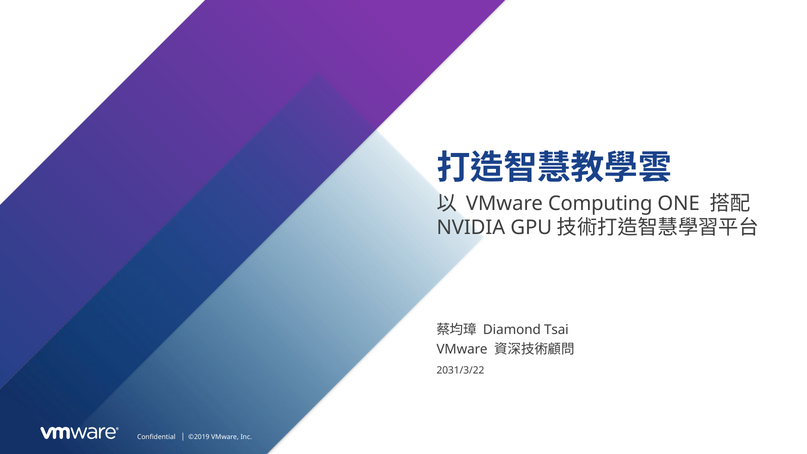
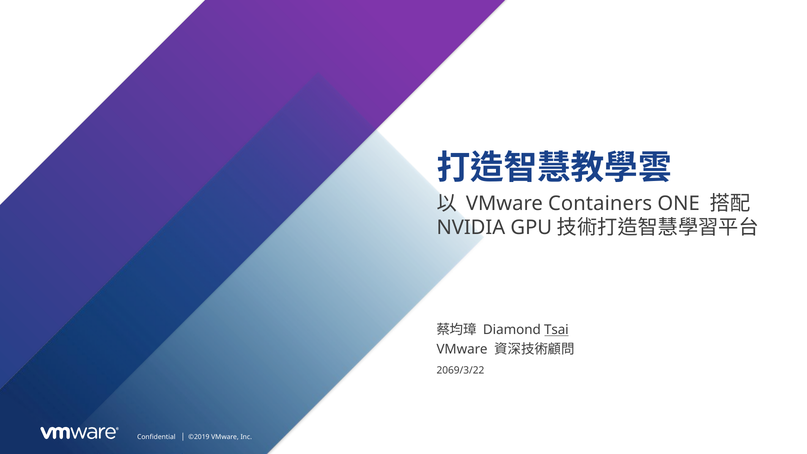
Computing: Computing -> Containers
Tsai underline: none -> present
2031/3/22: 2031/3/22 -> 2069/3/22
